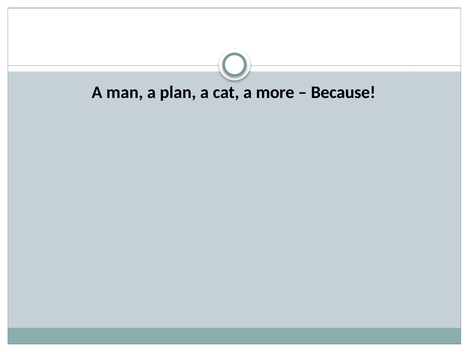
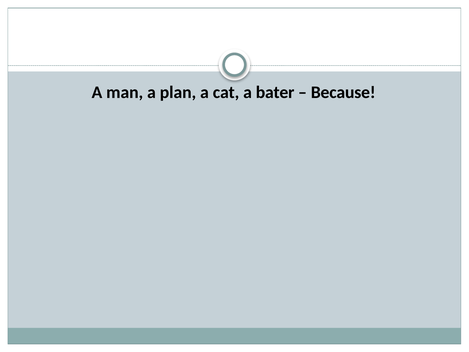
more: more -> bater
